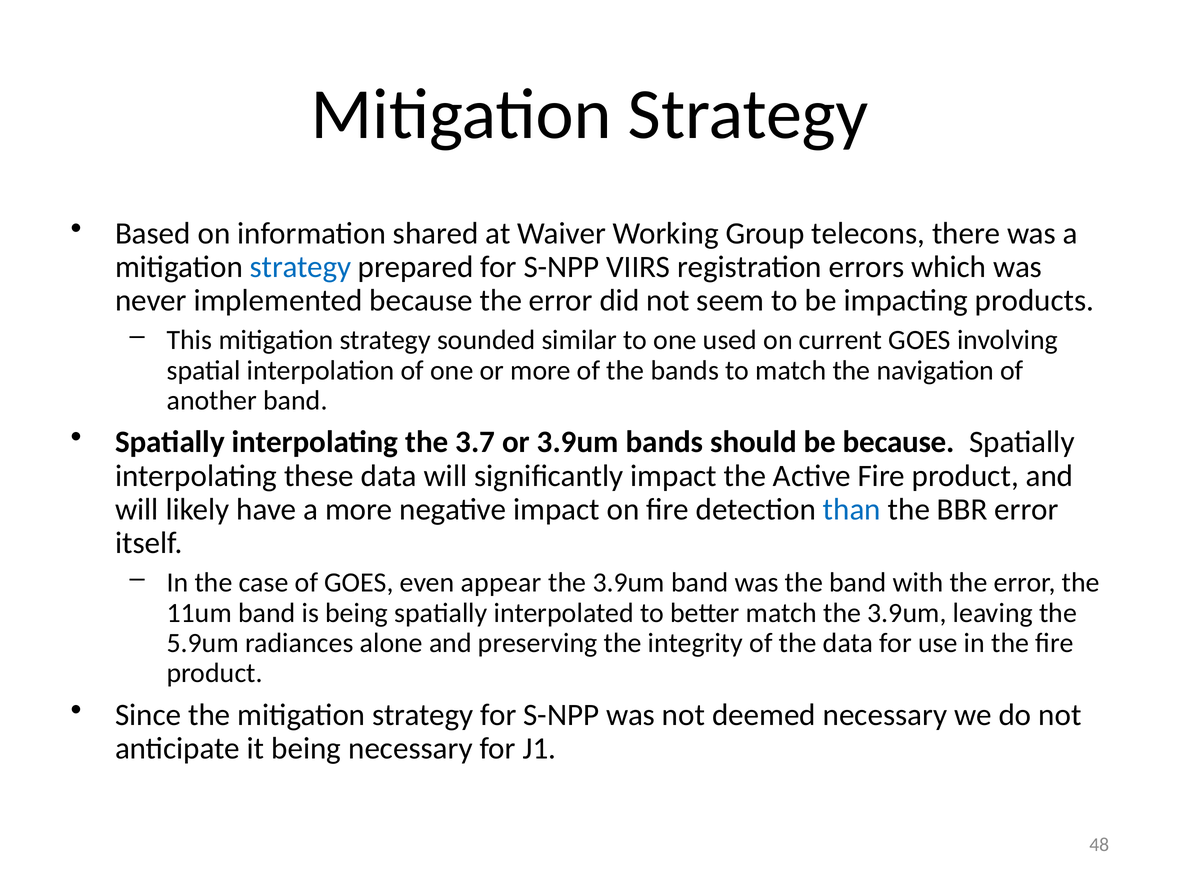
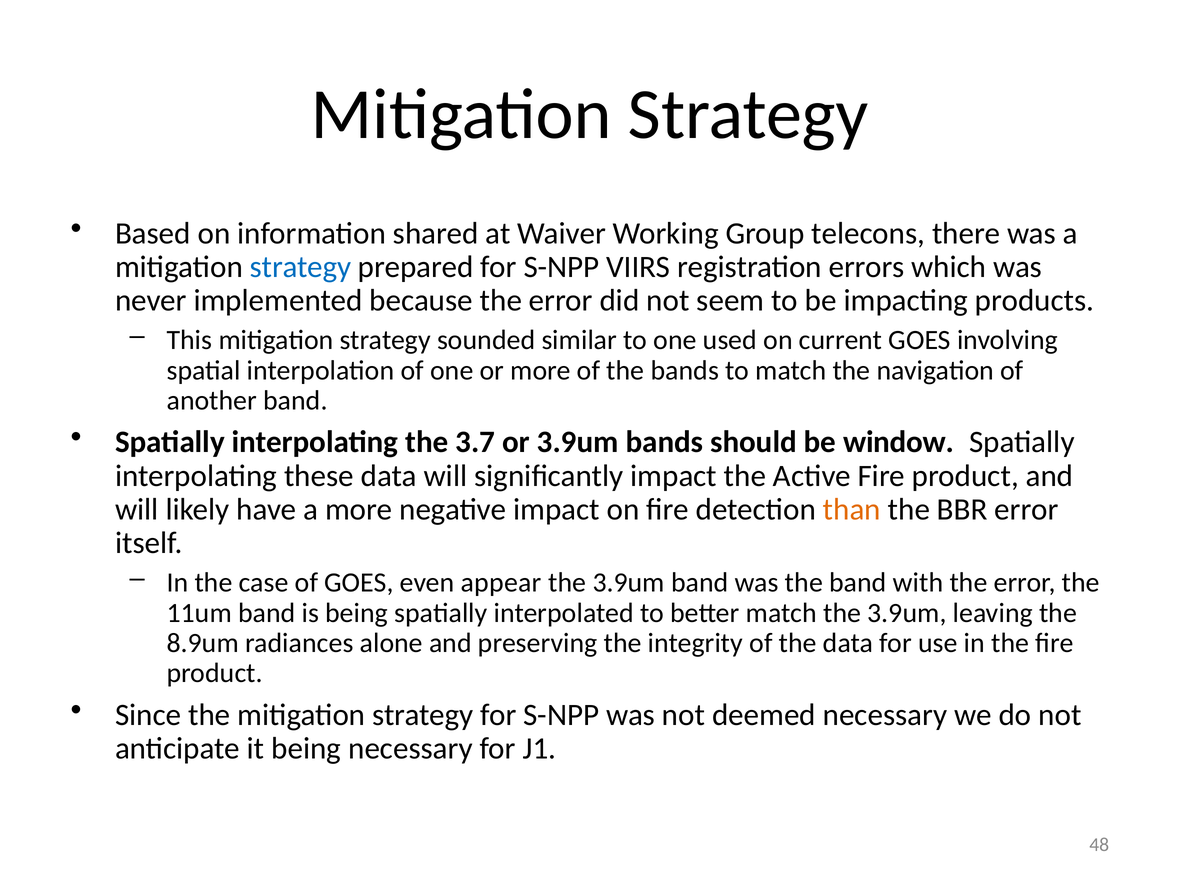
be because: because -> window
than colour: blue -> orange
5.9um: 5.9um -> 8.9um
